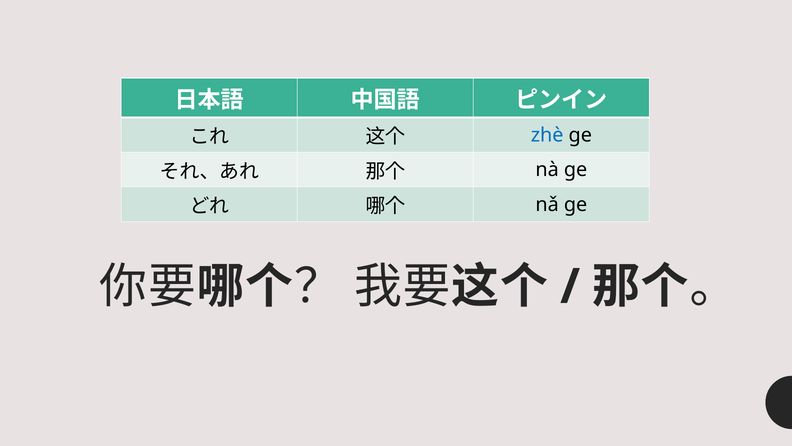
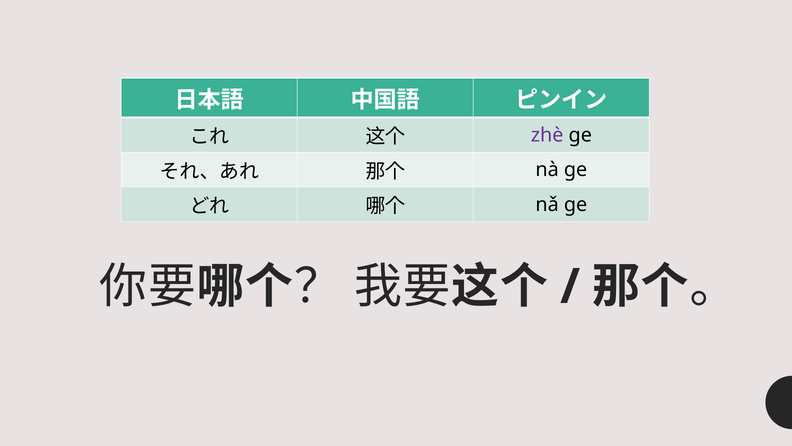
zhè colour: blue -> purple
